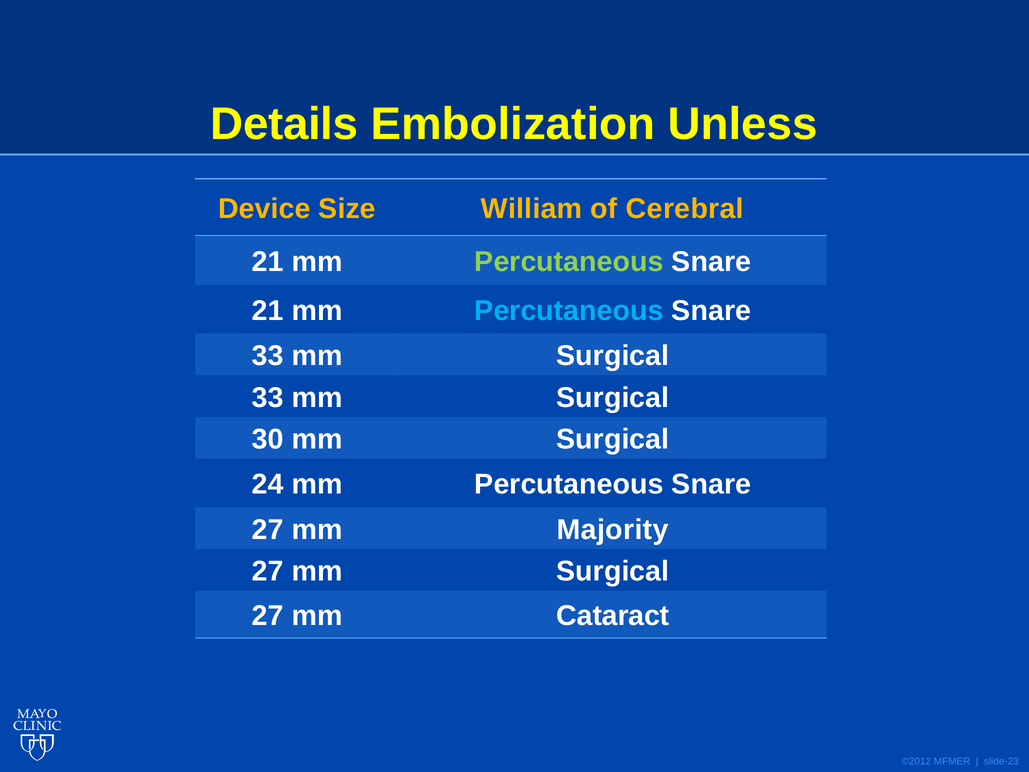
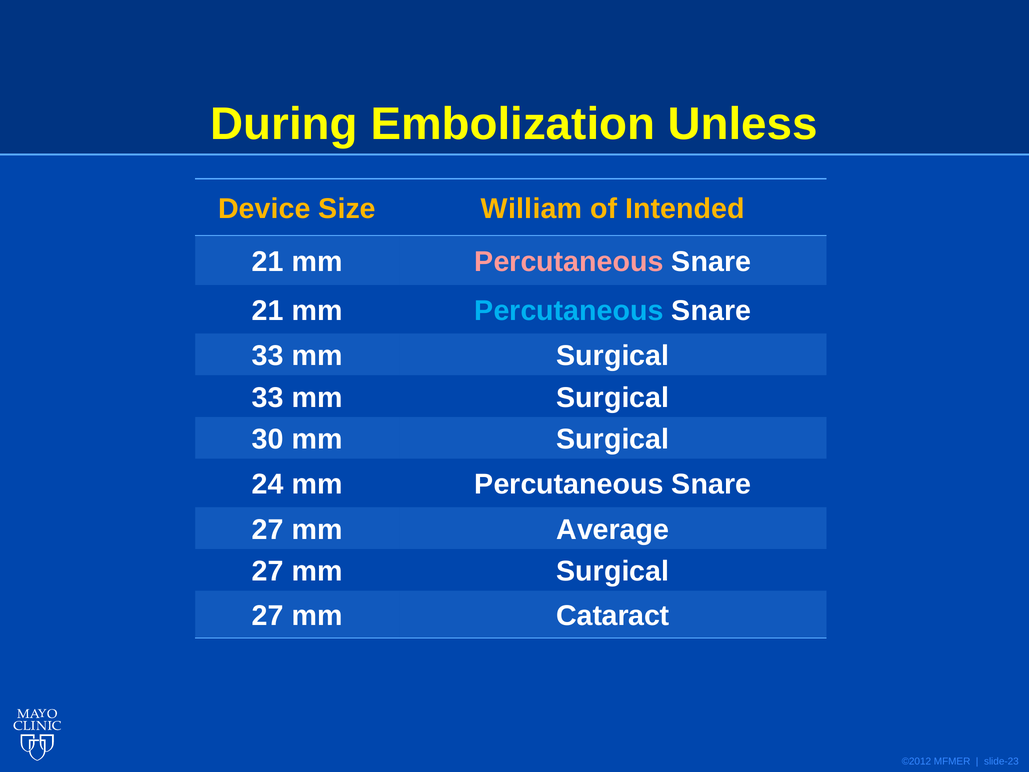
Details: Details -> During
Cerebral: Cerebral -> Intended
Percutaneous at (569, 262) colour: light green -> pink
Majority: Majority -> Average
